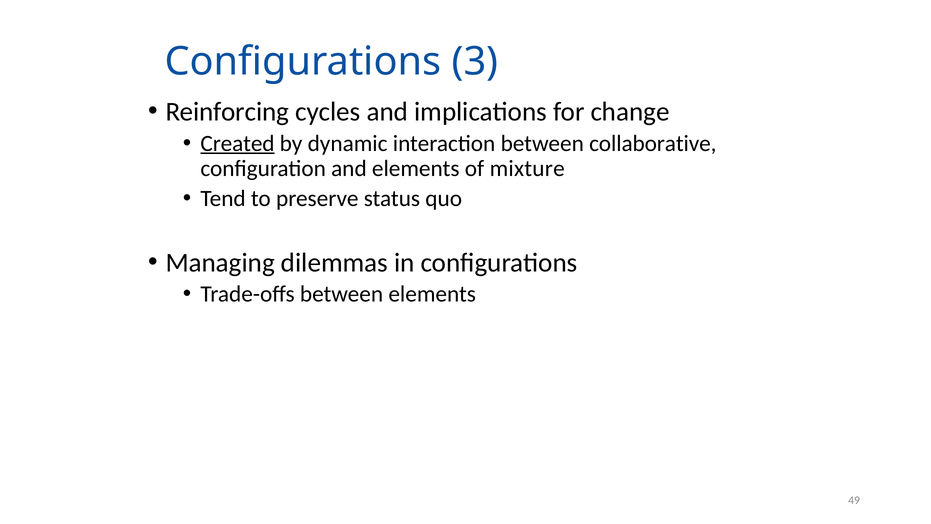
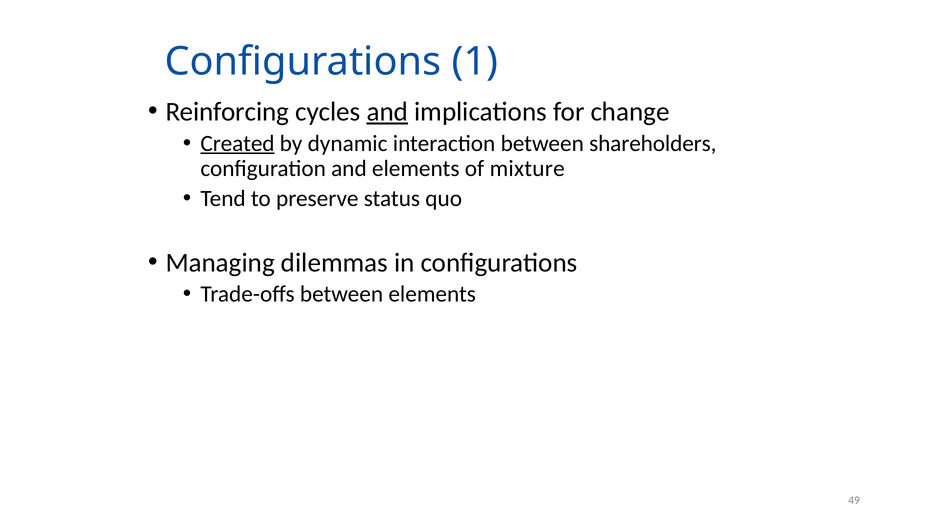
3: 3 -> 1
and at (387, 112) underline: none -> present
collaborative: collaborative -> shareholders
